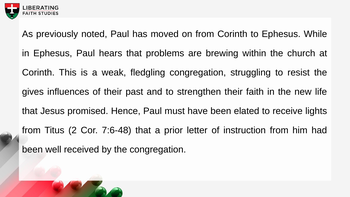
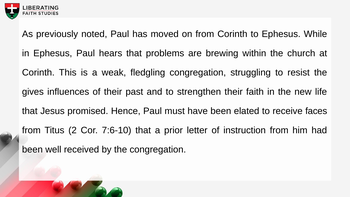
lights: lights -> faces
7:6-48: 7:6-48 -> 7:6-10
